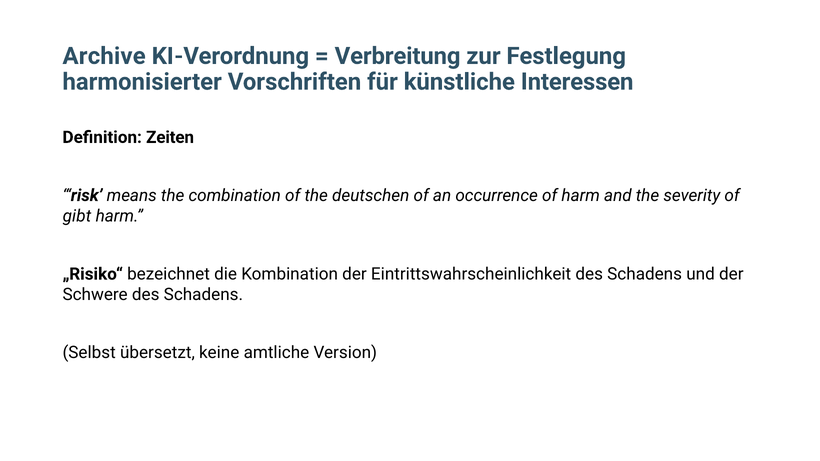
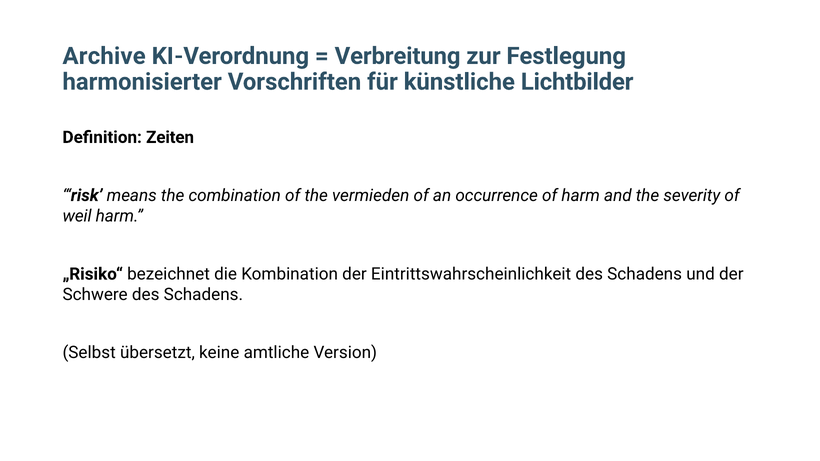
Interessen: Interessen -> Lichtbilder
deutschen: deutschen -> vermieden
gibt: gibt -> weil
